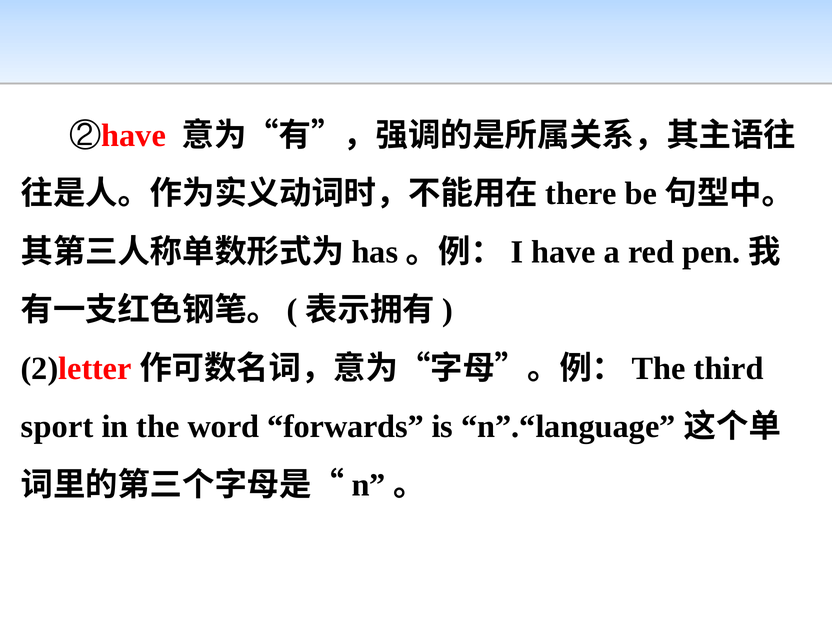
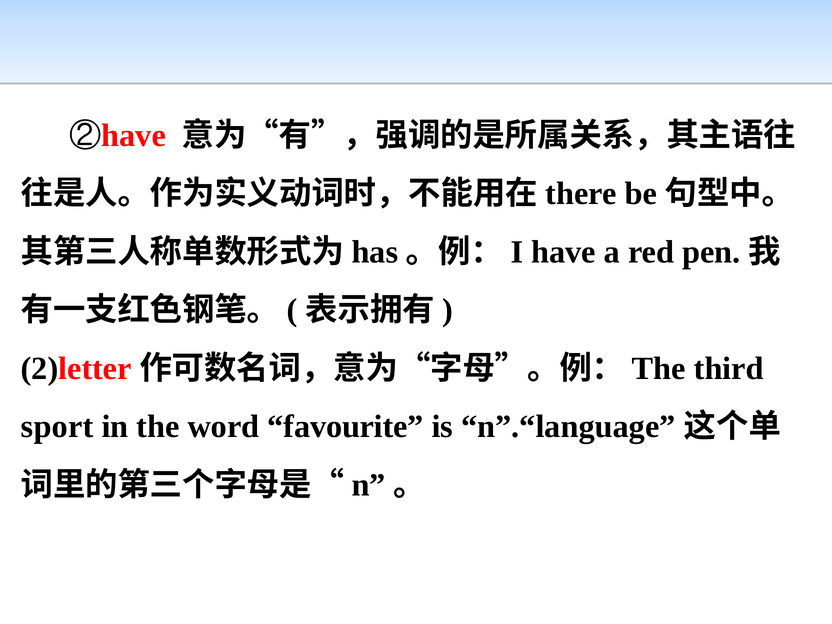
forwards: forwards -> favourite
